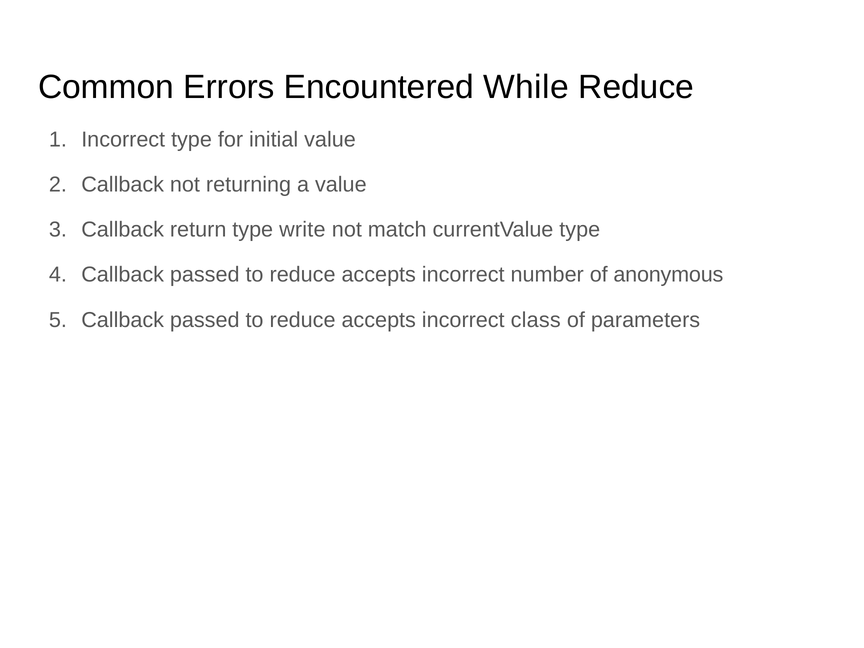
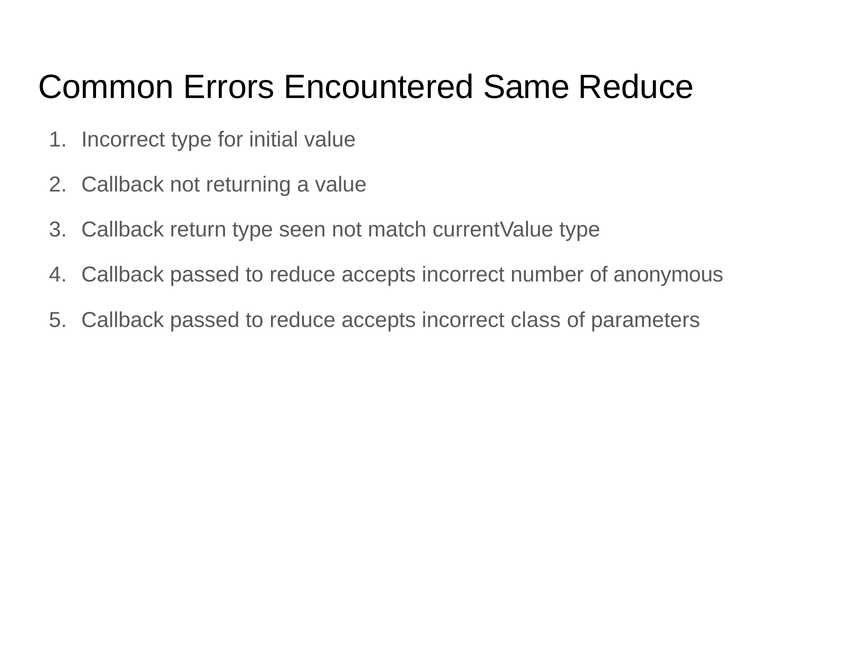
While: While -> Same
write: write -> seen
